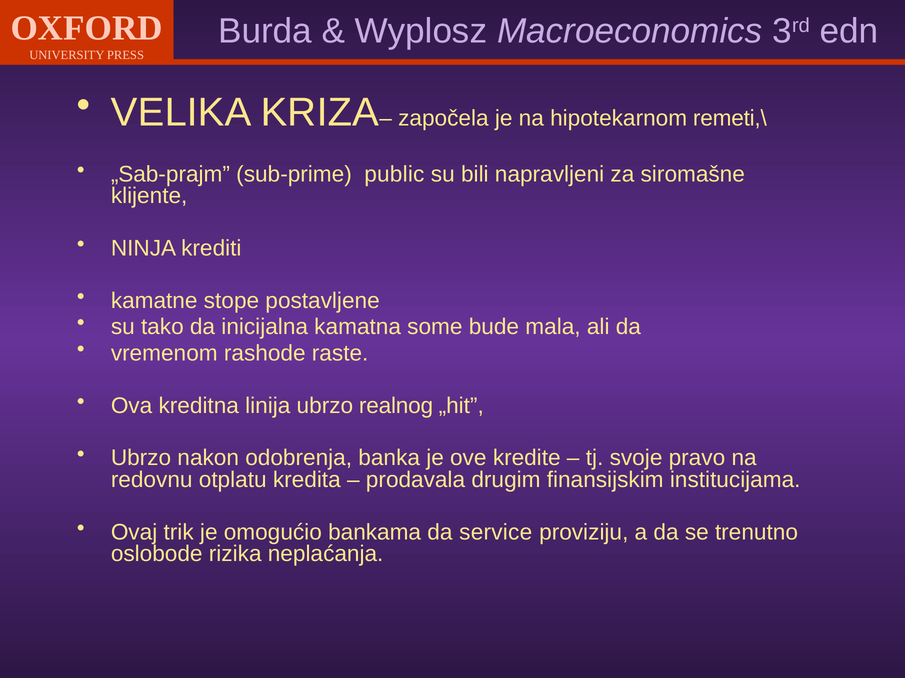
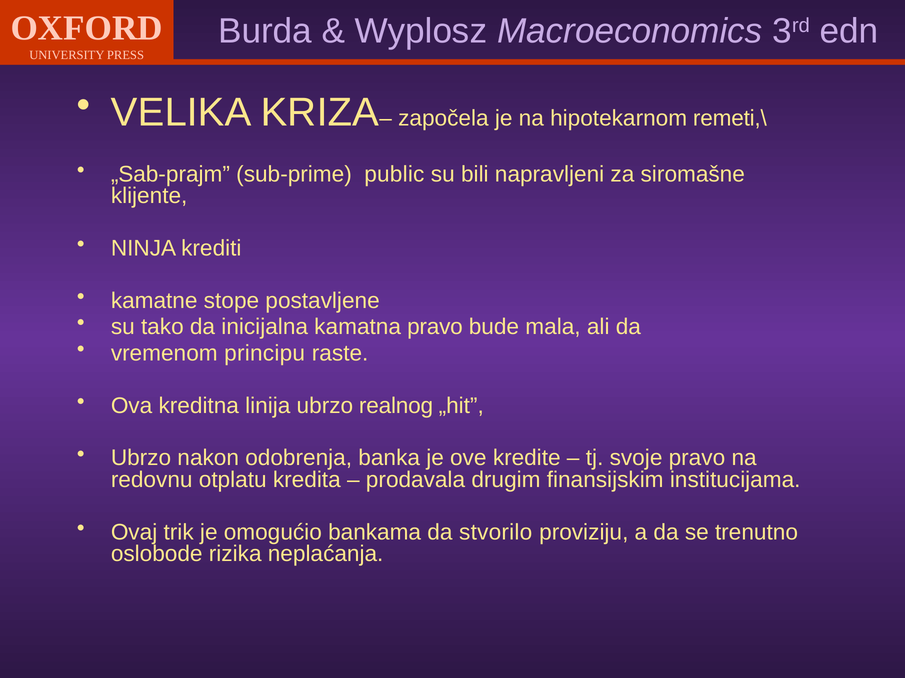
kamatna some: some -> pravo
rashode: rashode -> principu
service: service -> stvorilo
